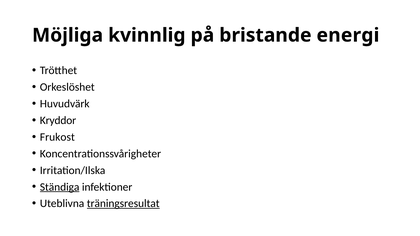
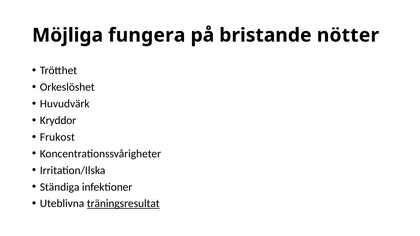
kvinnlig: kvinnlig -> fungera
energi: energi -> nötter
Ständiga underline: present -> none
